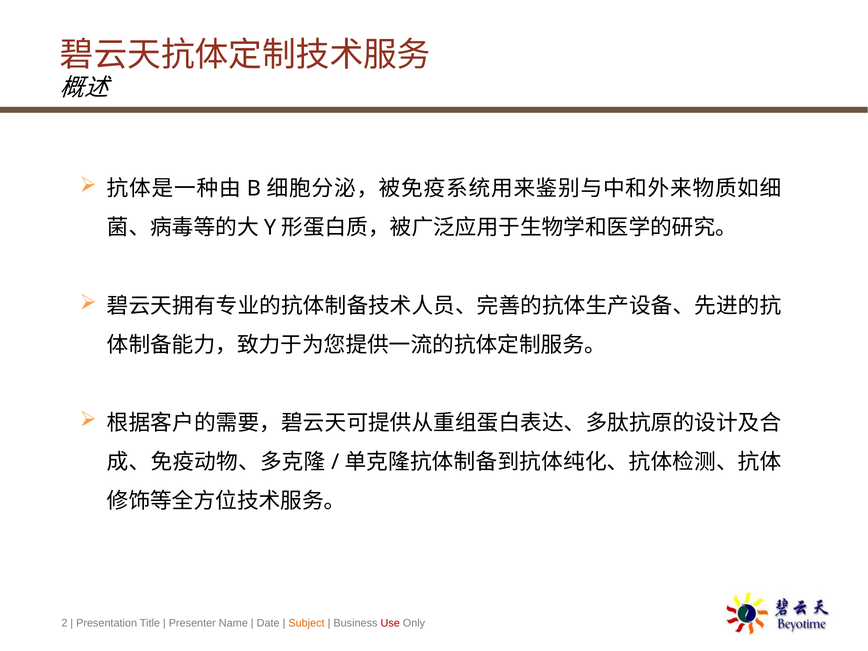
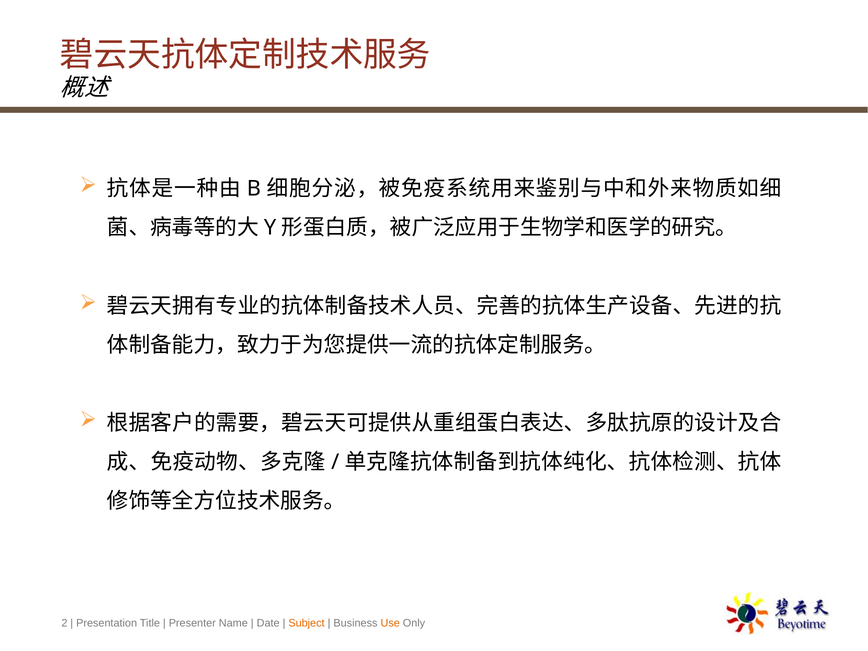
Use colour: red -> orange
